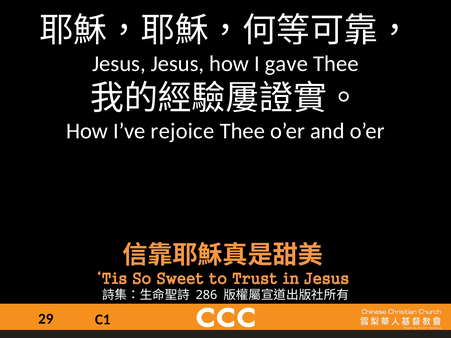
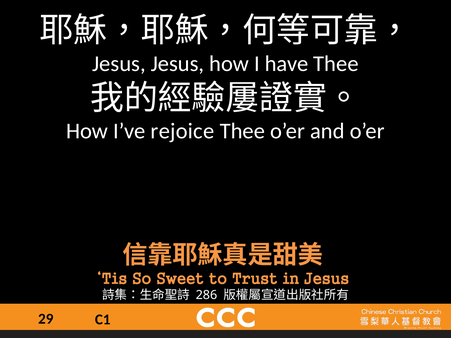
gave: gave -> have
